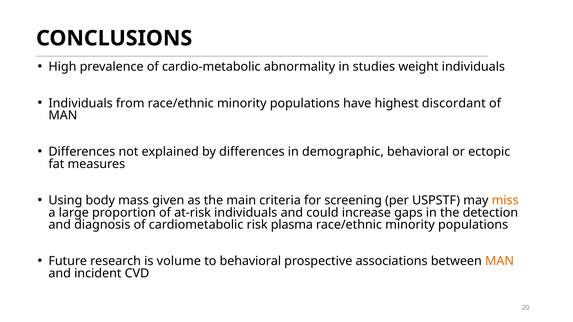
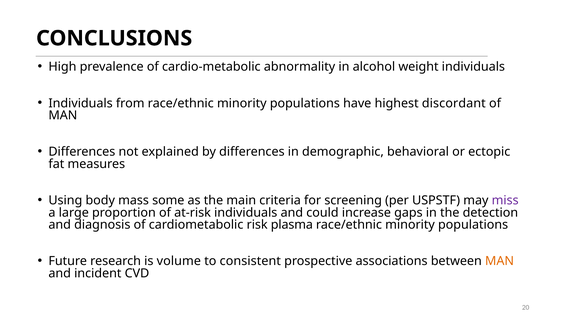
studies: studies -> alcohol
given: given -> some
miss colour: orange -> purple
to behavioral: behavioral -> consistent
